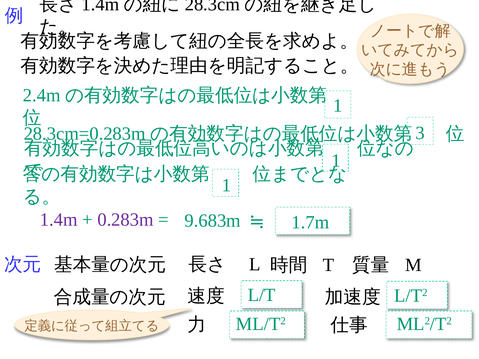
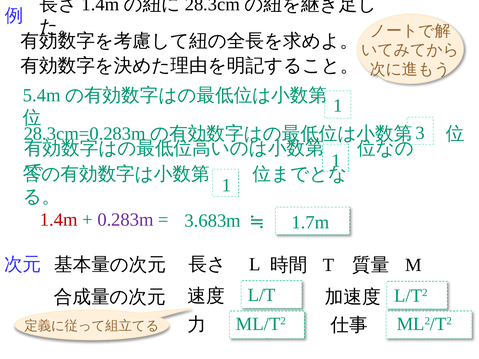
2.4m: 2.4m -> 5.4m
1.4m at (59, 220) colour: purple -> red
9.683m: 9.683m -> 3.683m
